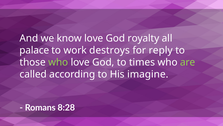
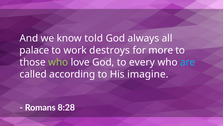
know love: love -> told
royalty: royalty -> always
reply: reply -> more
times: times -> every
are colour: light green -> light blue
